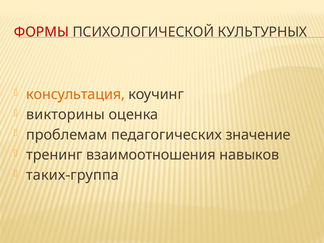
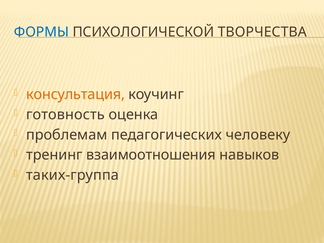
ФОРМЫ colour: red -> blue
КУЛЬТУРНЫХ: КУЛЬТУРНЫХ -> ТВОРЧЕСТВА
викторины: викторины -> готовность
значение: значение -> человеку
